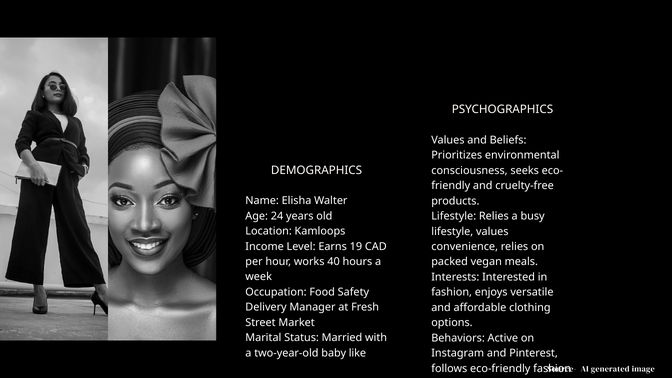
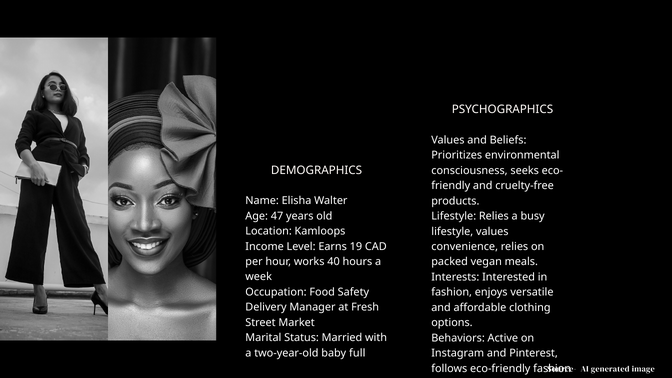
24: 24 -> 47
like: like -> full
